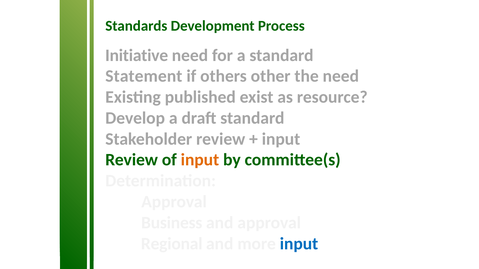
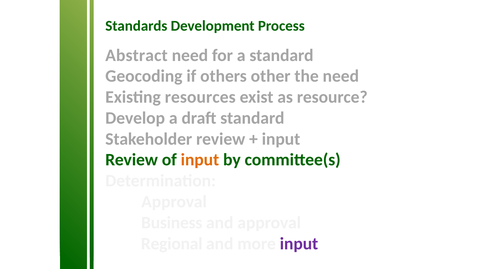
Initiative: Initiative -> Abstract
Statement: Statement -> Geocoding
published: published -> resources
input at (299, 244) colour: blue -> purple
